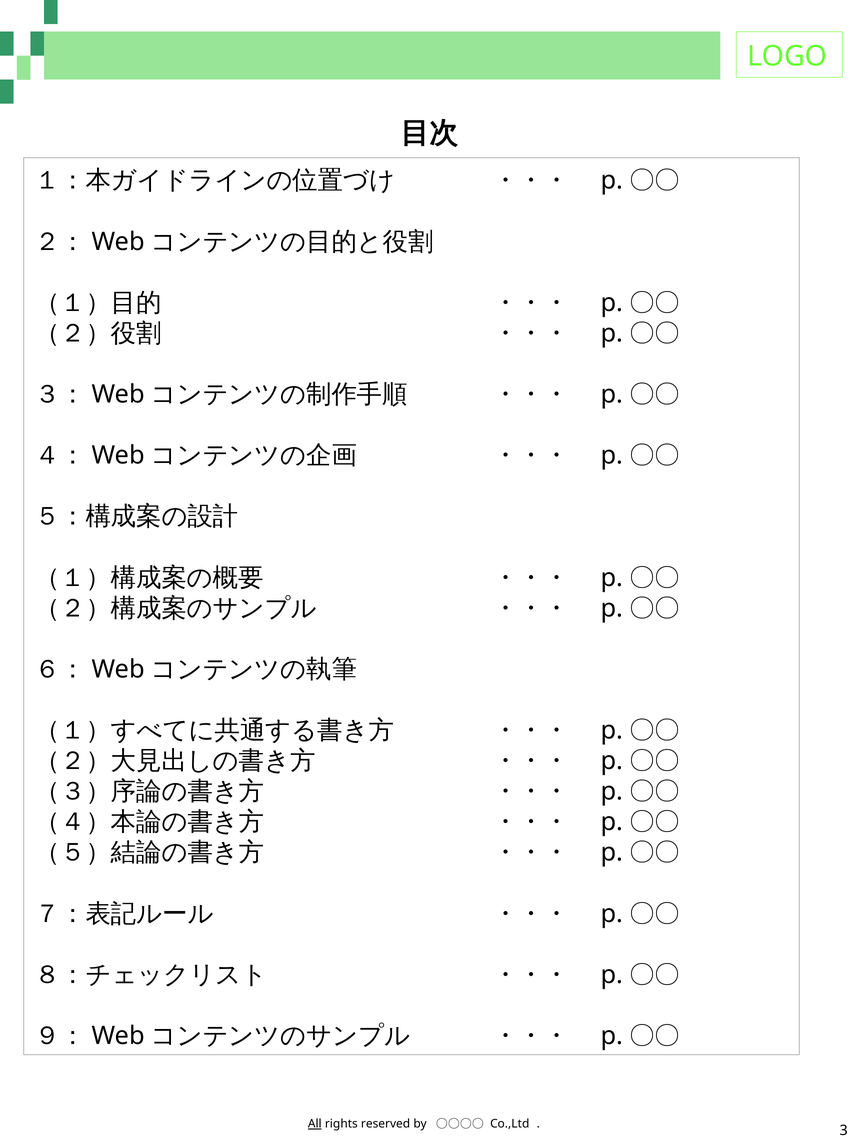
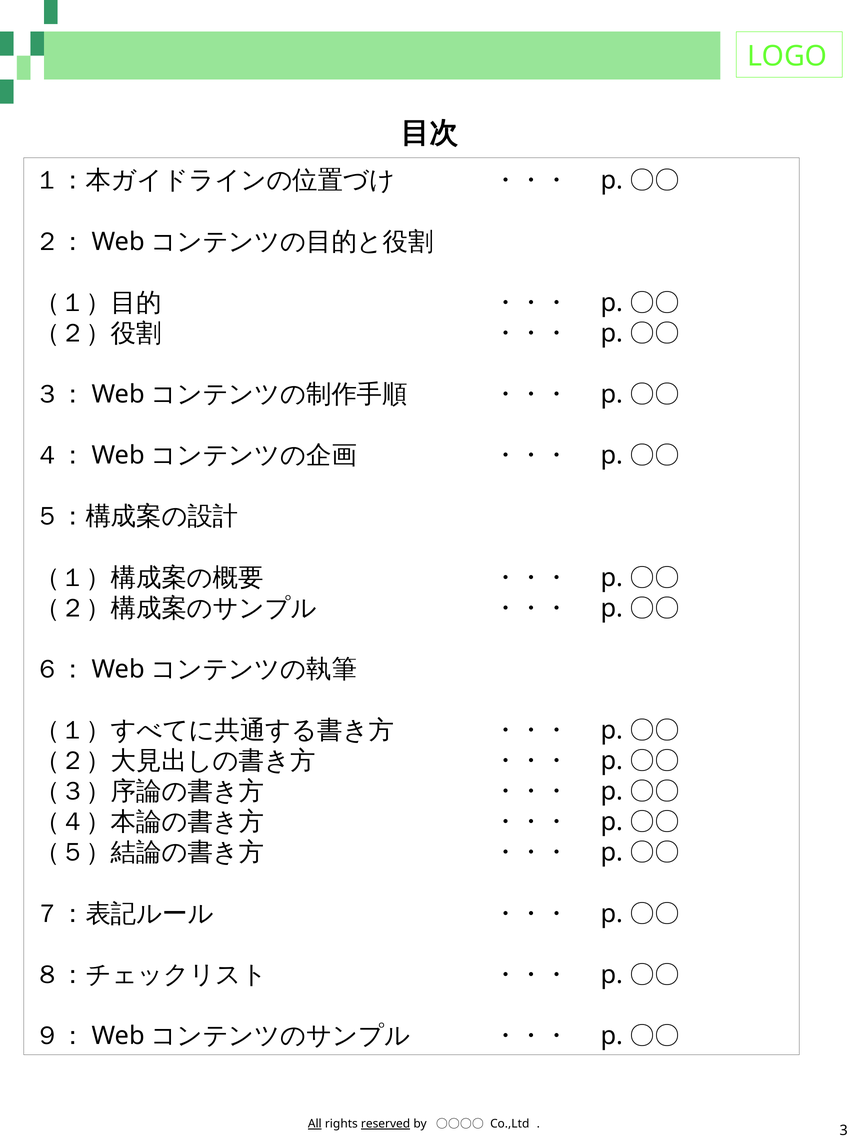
reserved underline: none -> present
